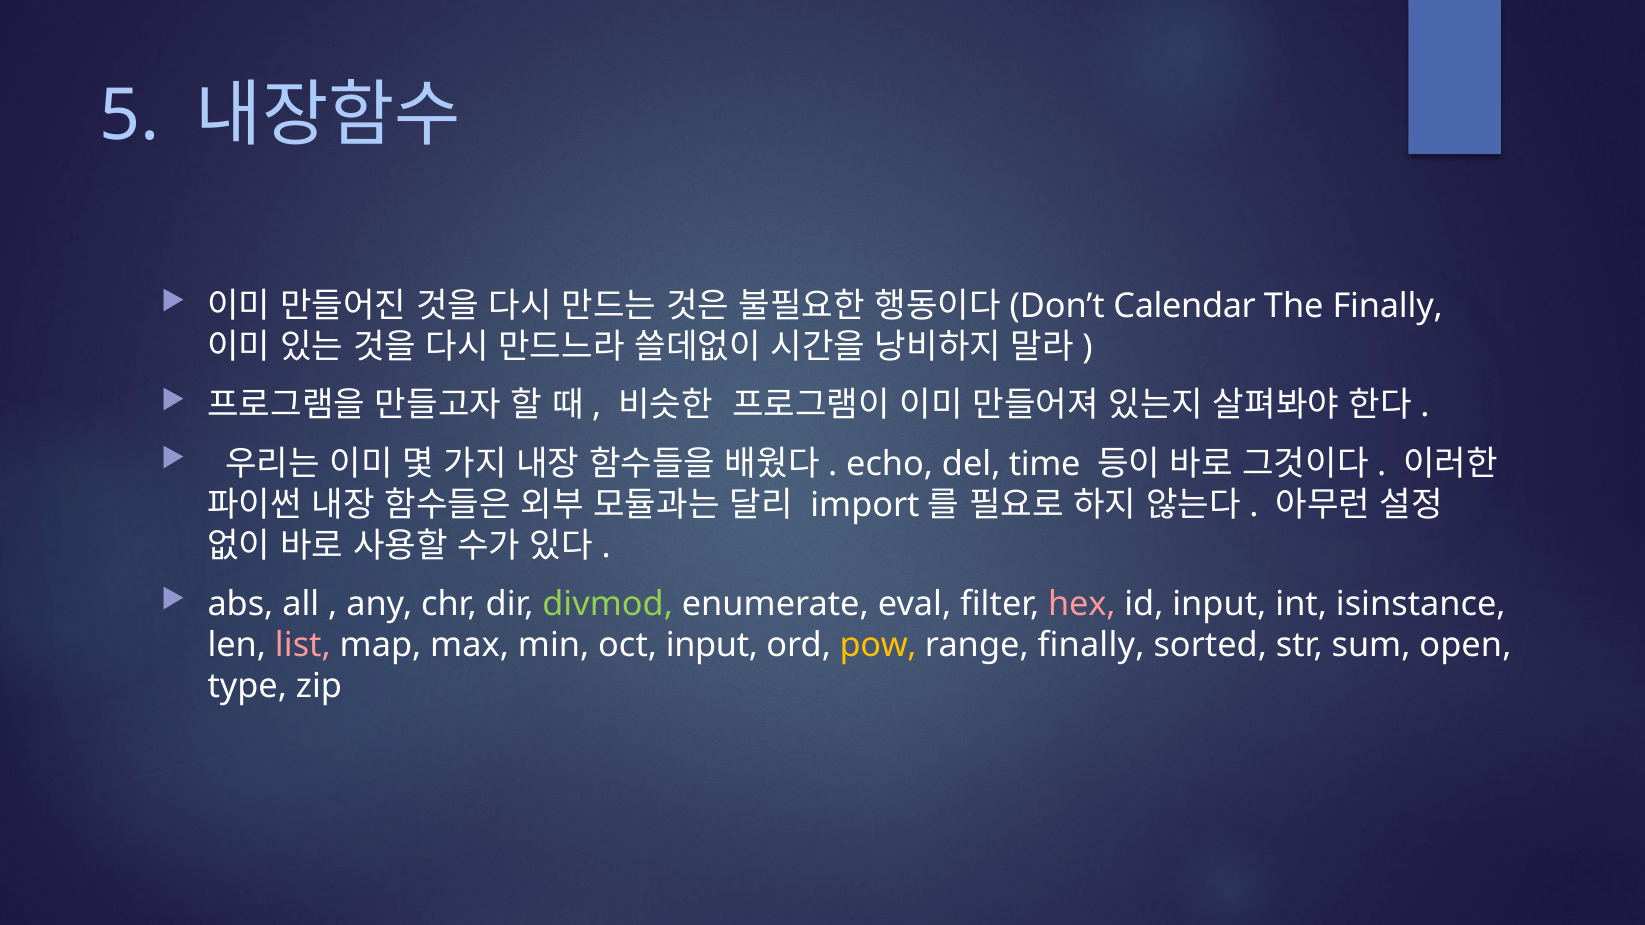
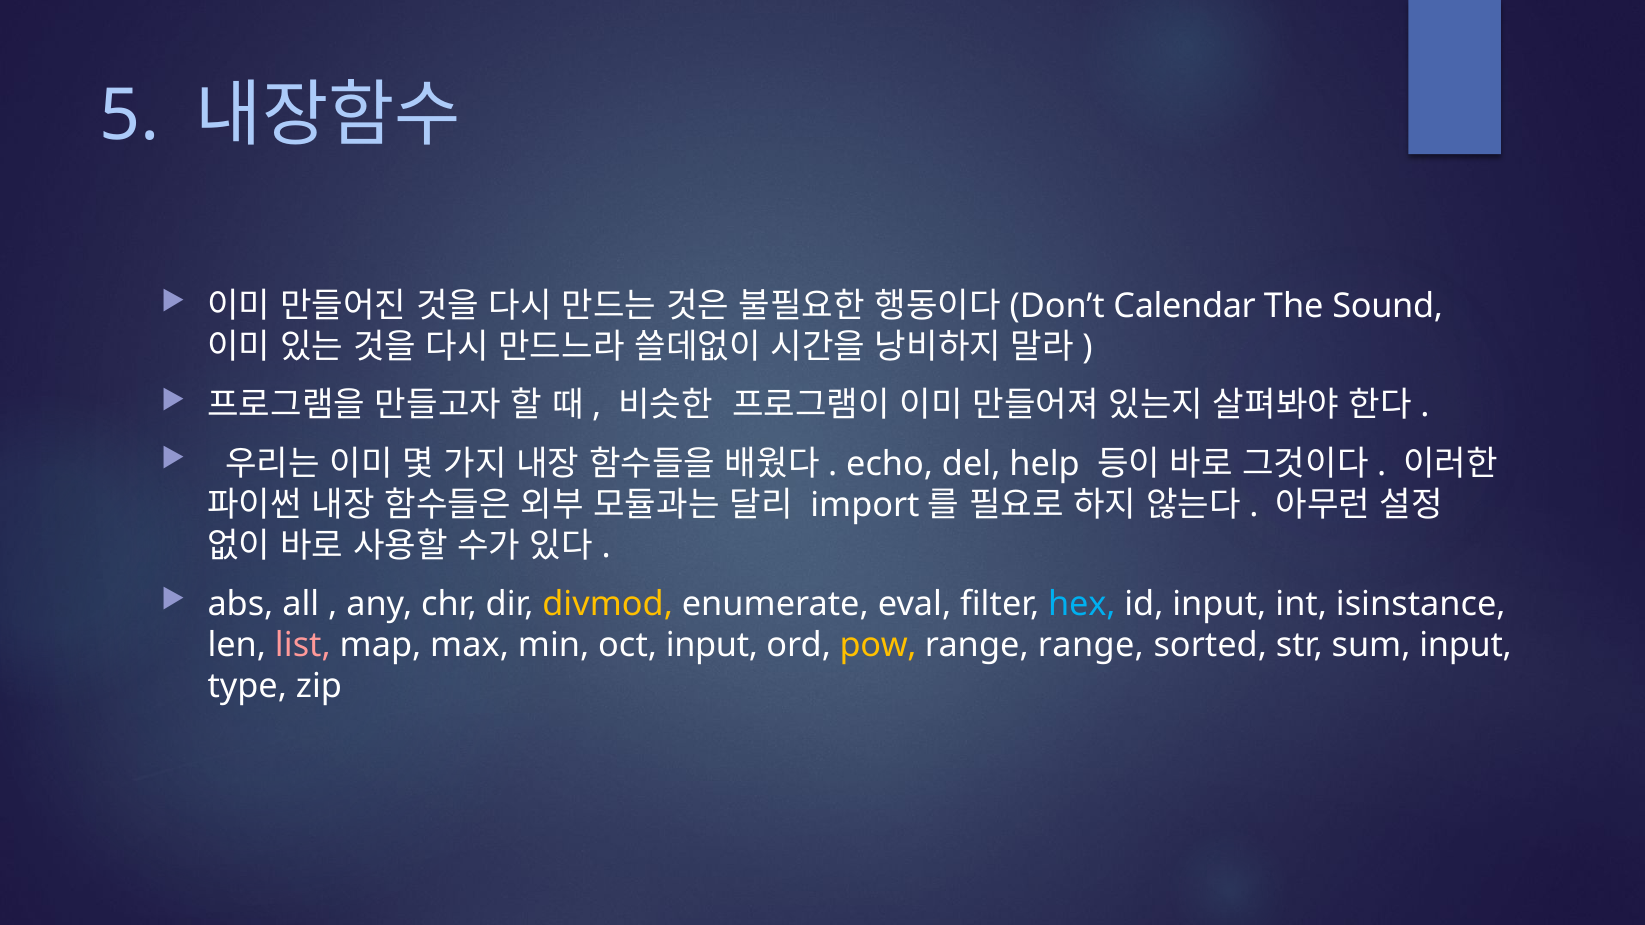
The Finally: Finally -> Sound
time: time -> help
divmod colour: light green -> yellow
hex colour: pink -> light blue
range finally: finally -> range
sum open: open -> input
